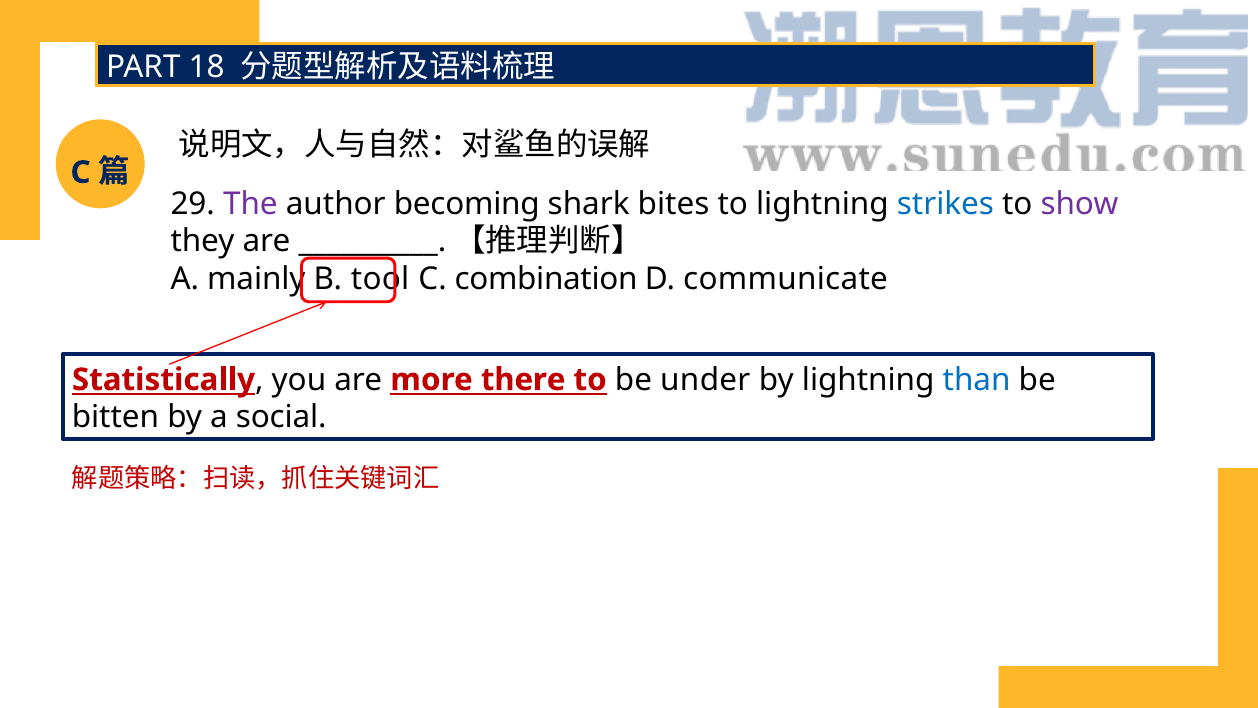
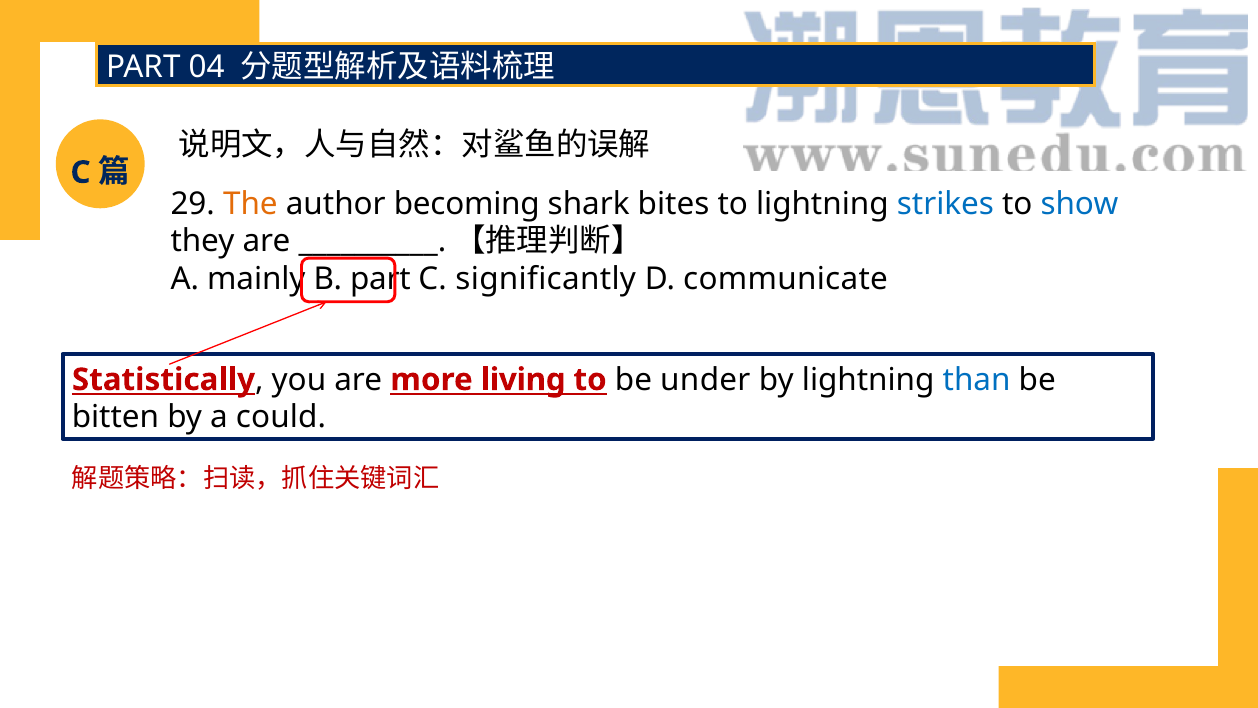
18: 18 -> 04
The colour: purple -> orange
show colour: purple -> blue
B tool: tool -> part
combination: combination -> significantly
there: there -> living
social: social -> could
